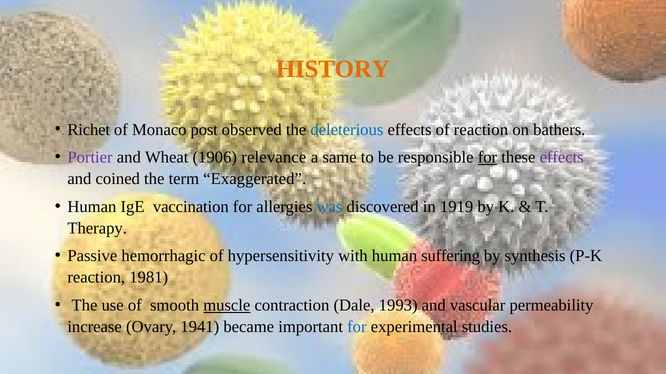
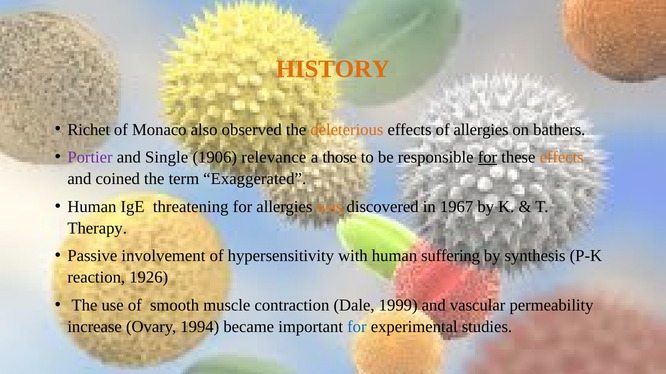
post: post -> also
deleterious colour: blue -> orange
of reaction: reaction -> allergies
Wheat: Wheat -> Single
same: same -> those
effects at (562, 158) colour: purple -> orange
vaccination: vaccination -> threatening
was colour: blue -> orange
1919: 1919 -> 1967
hemorrhagic: hemorrhagic -> involvement
1981: 1981 -> 1926
muscle underline: present -> none
1993: 1993 -> 1999
1941: 1941 -> 1994
